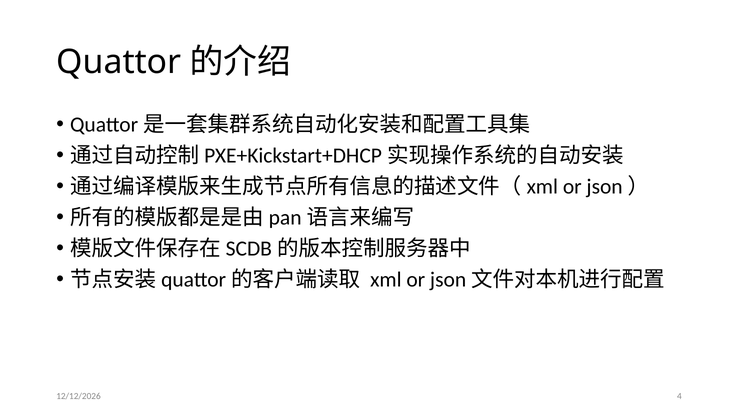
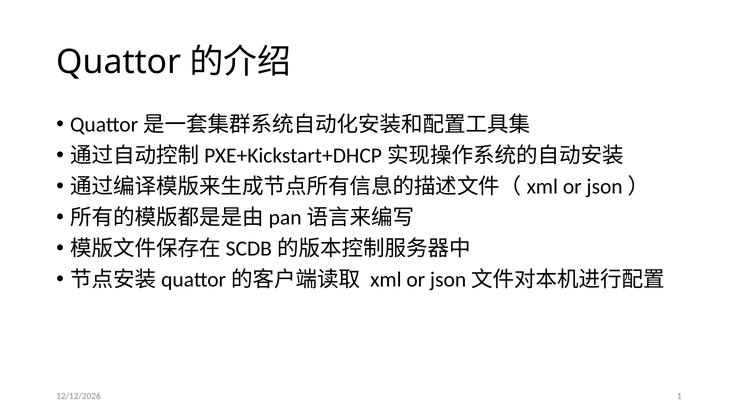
4: 4 -> 1
